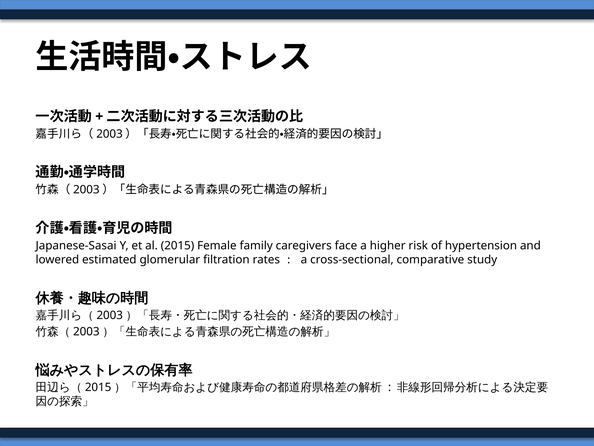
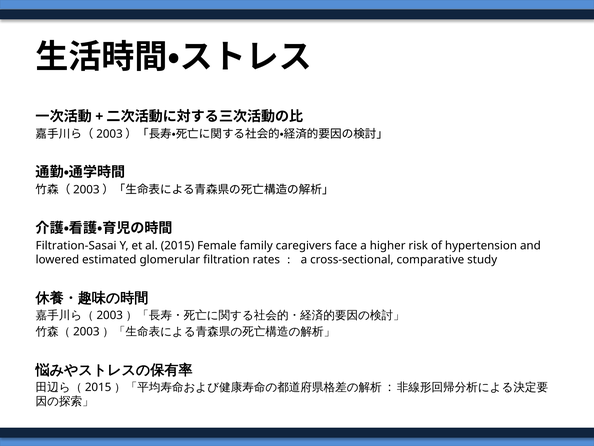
Japanese-Sasai: Japanese-Sasai -> Filtration-Sasai
